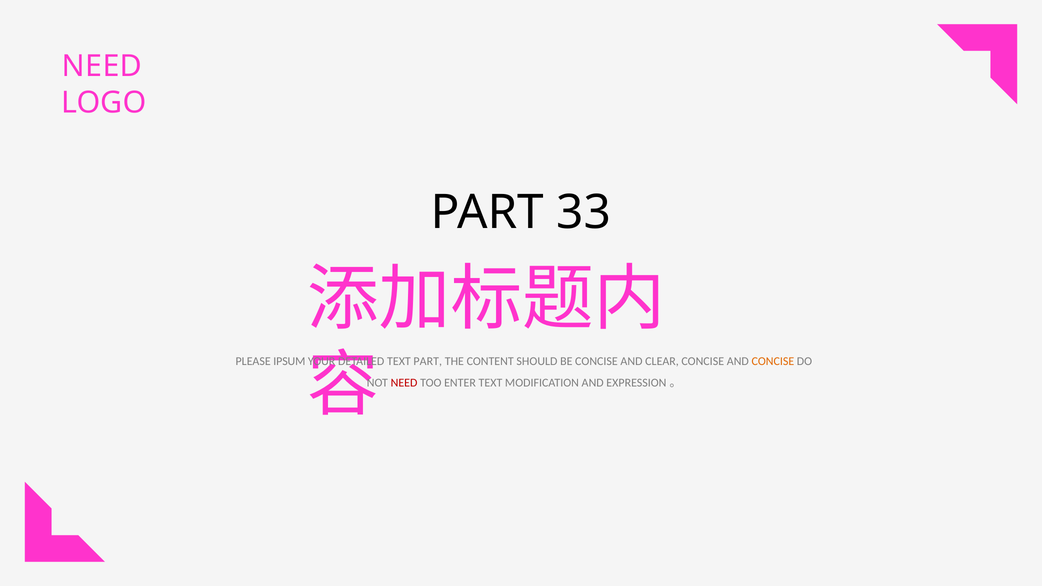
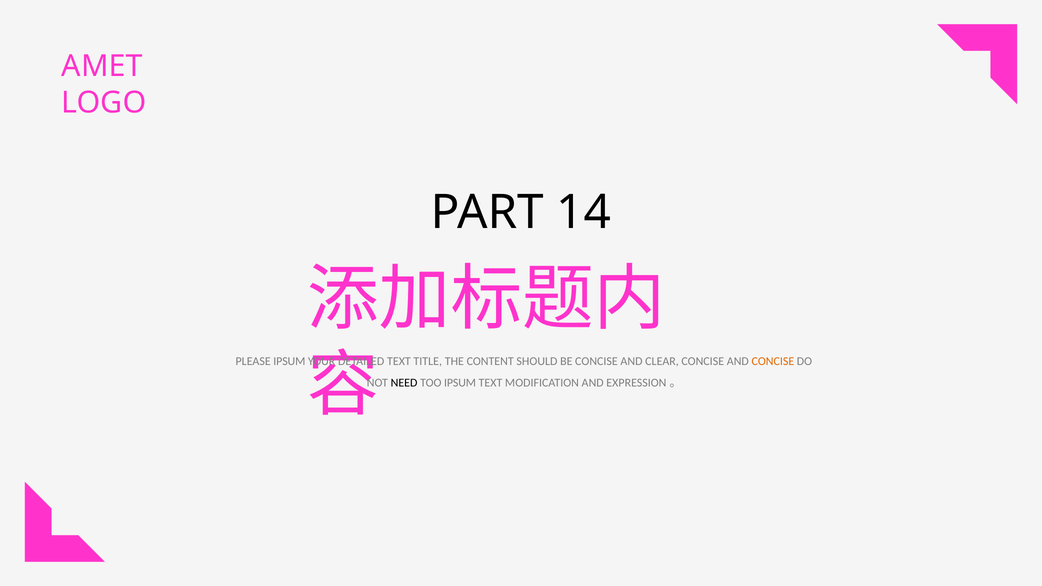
NEED at (102, 66): NEED -> AMET
33: 33 -> 14
TEXT PART: PART -> TITLE
NEED at (404, 383) colour: red -> black
TOO ENTER: ENTER -> IPSUM
